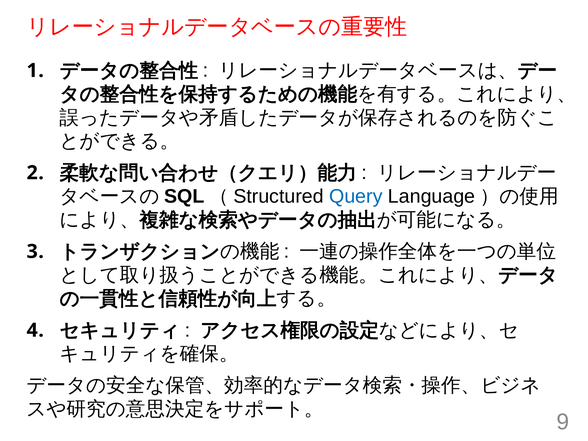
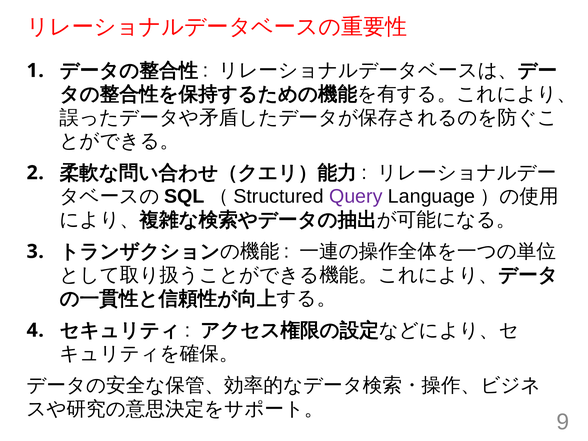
Query colour: blue -> purple
